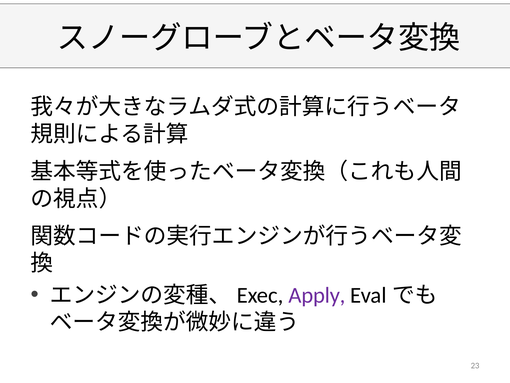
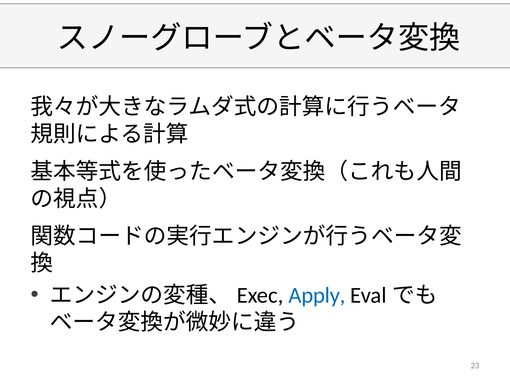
Apply colour: purple -> blue
